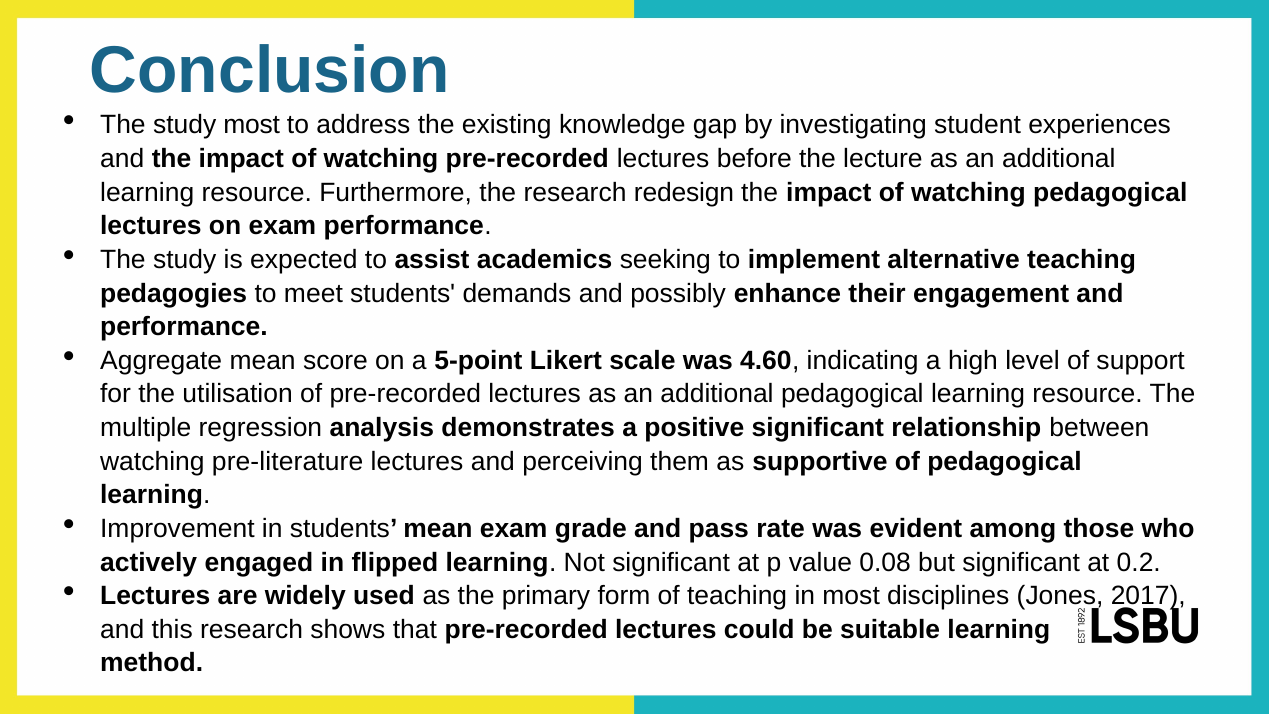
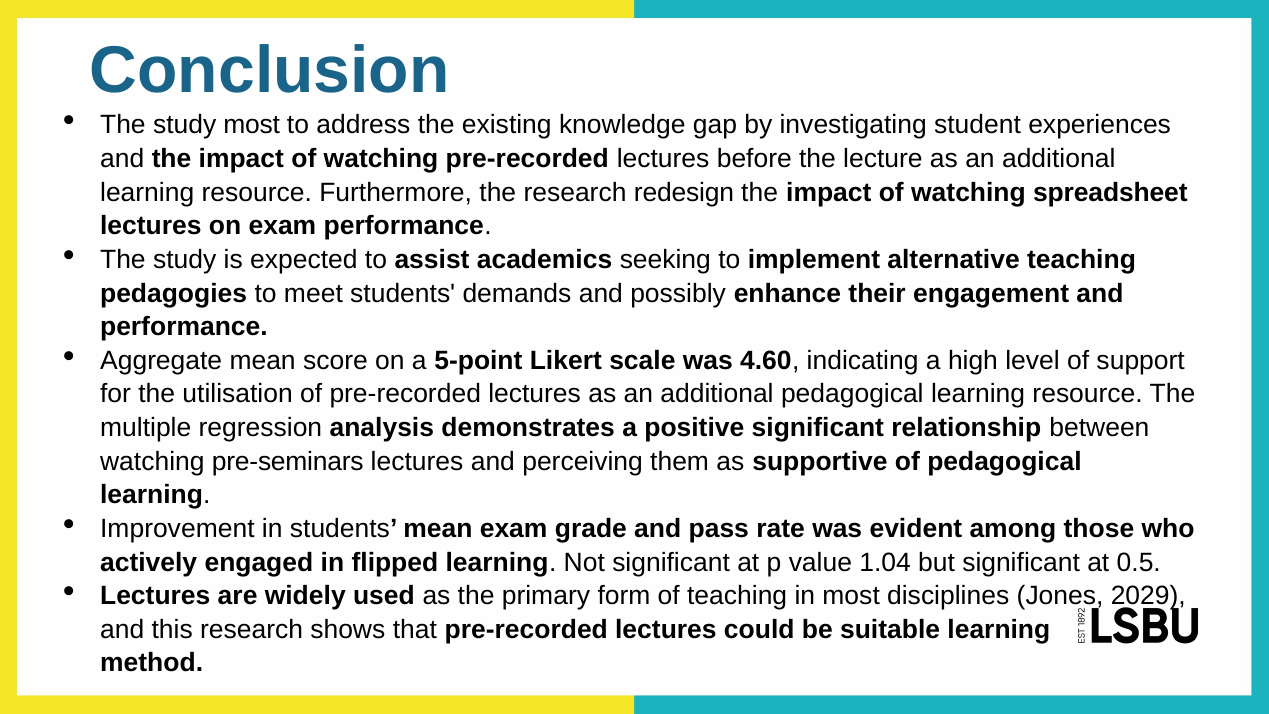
watching pedagogical: pedagogical -> spreadsheet
pre-literature: pre-literature -> pre-seminars
0.08: 0.08 -> 1.04
0.2: 0.2 -> 0.5
2017: 2017 -> 2029
